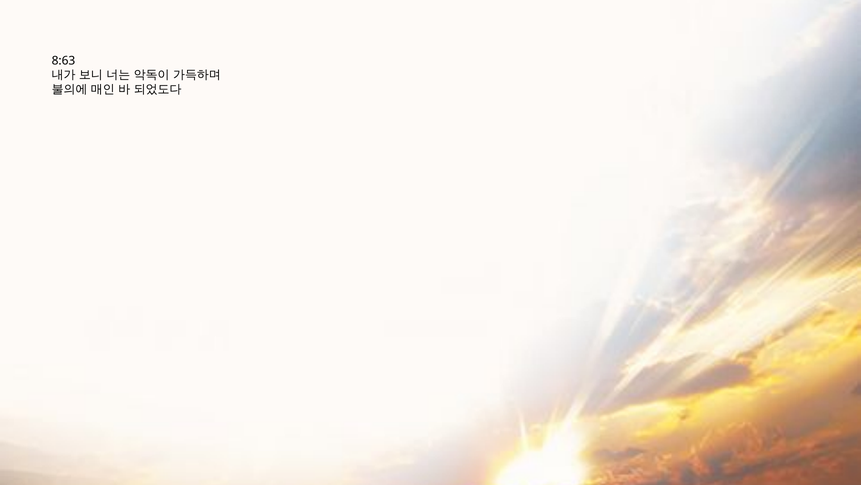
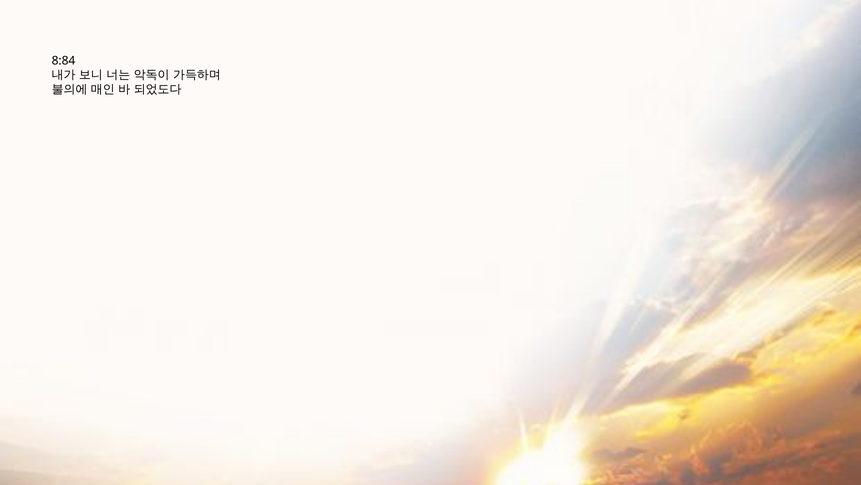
8:63: 8:63 -> 8:84
